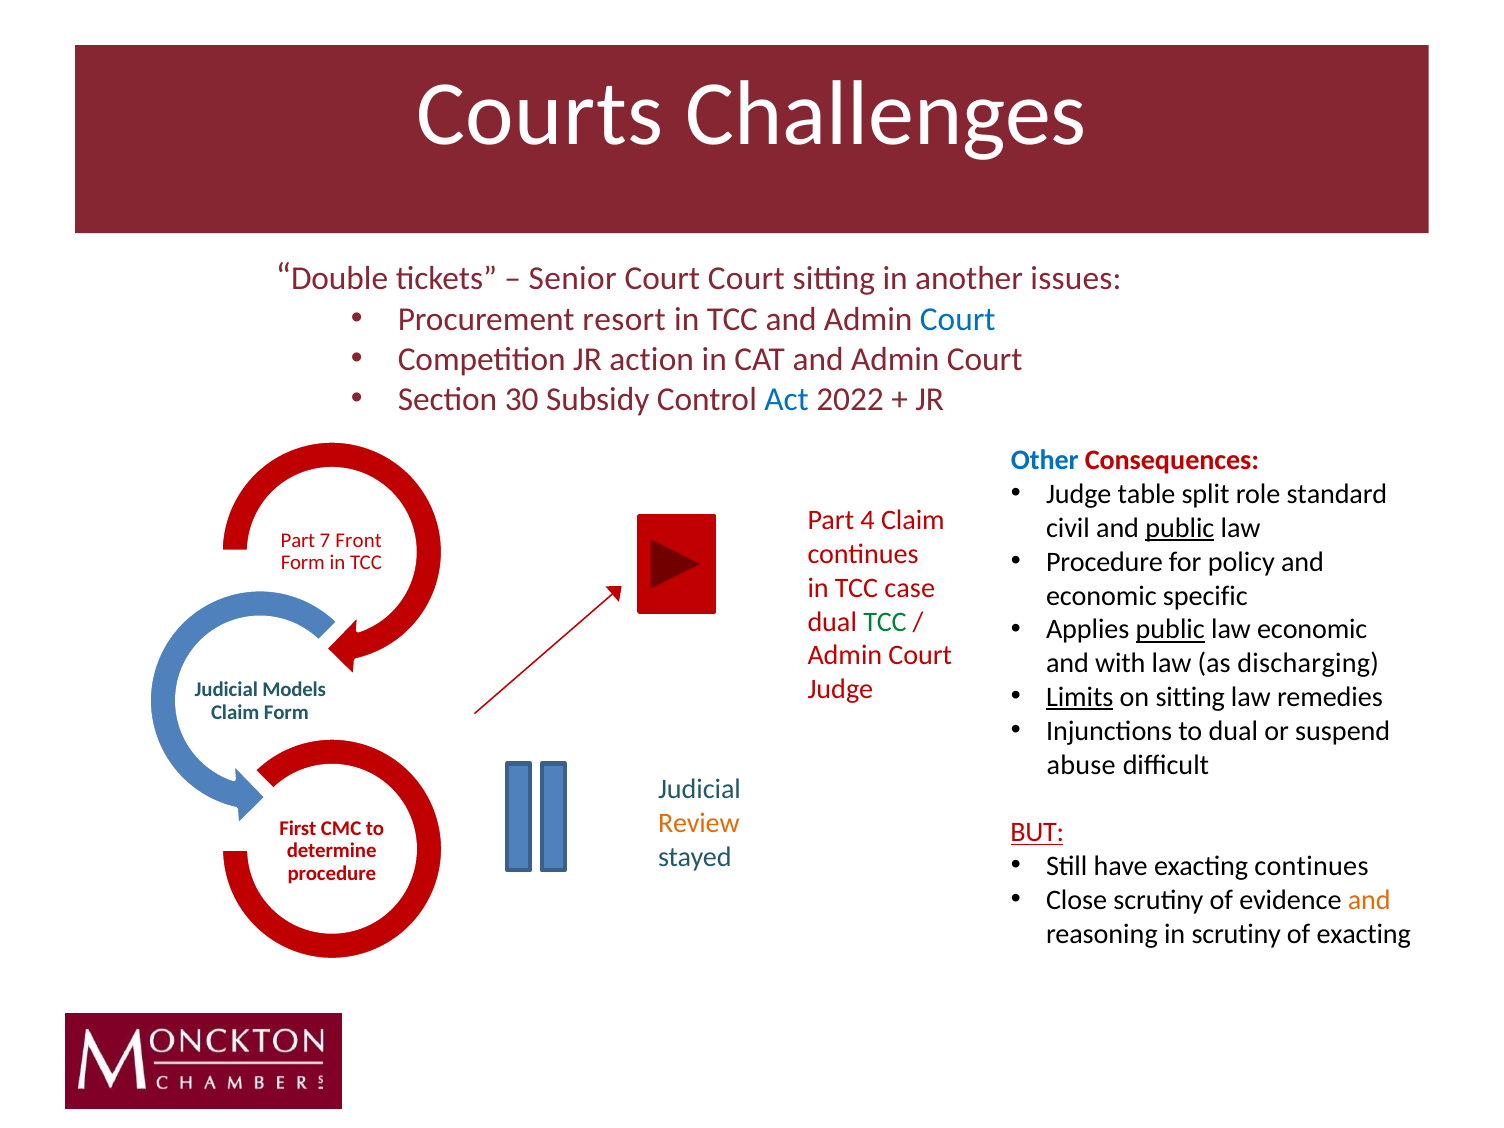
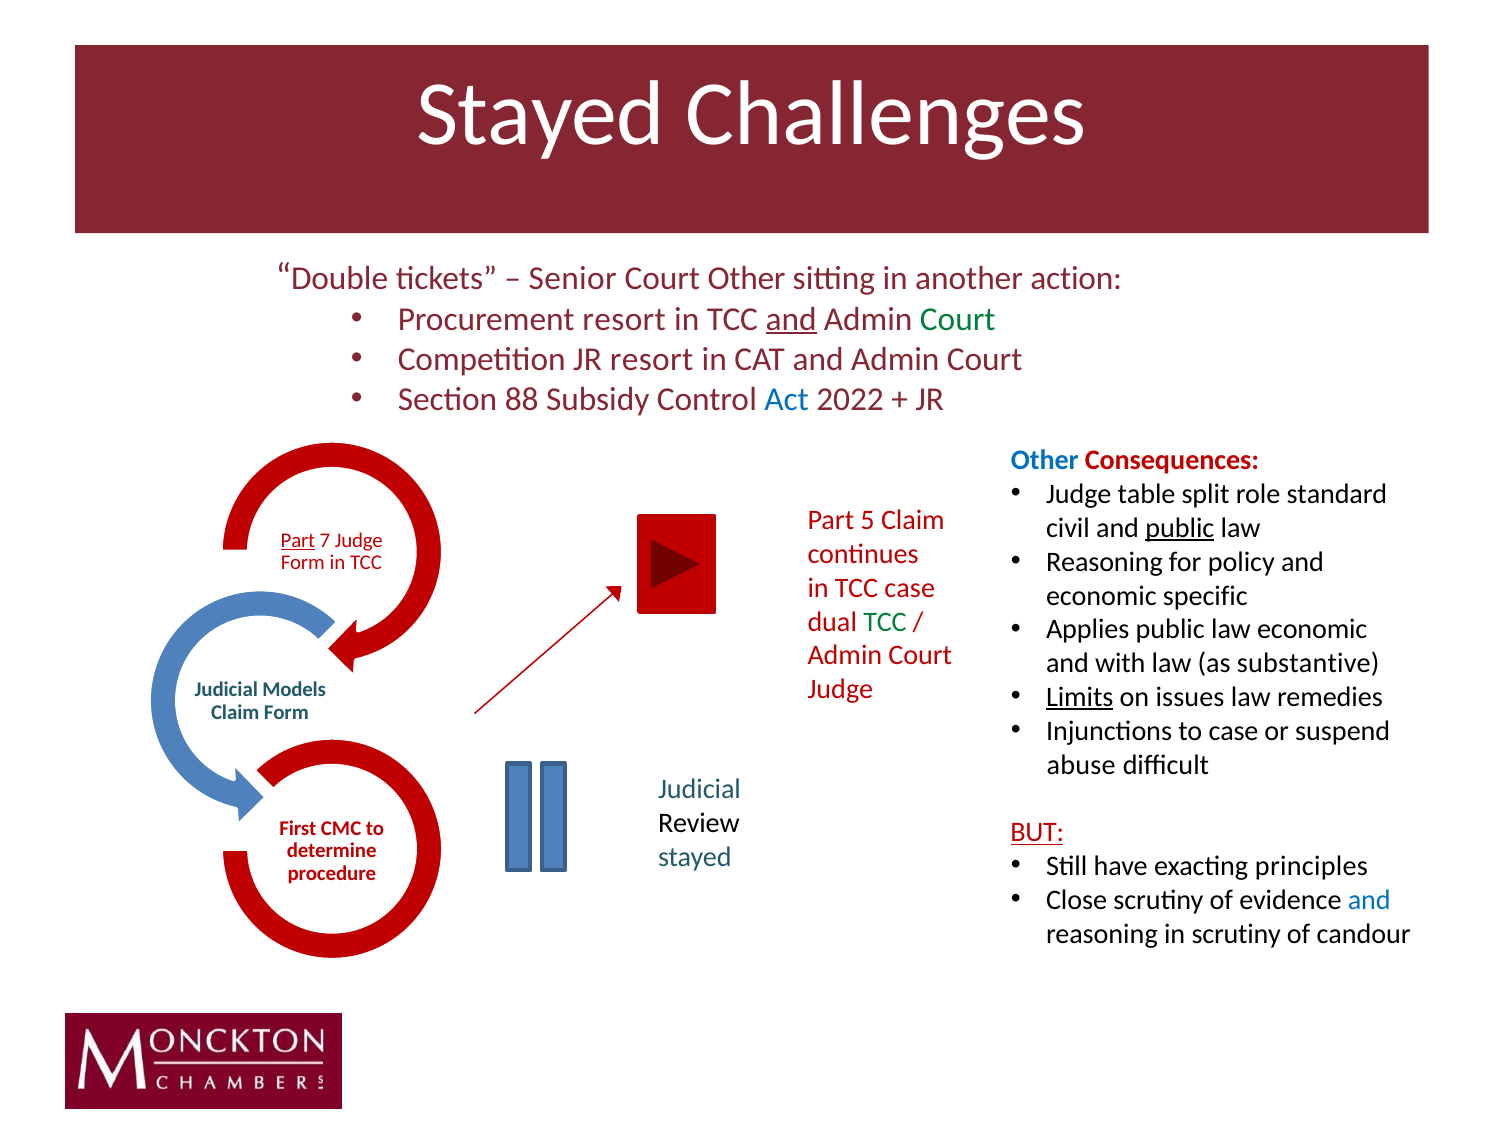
Courts at (540, 114): Courts -> Stayed
Court Court: Court -> Other
issues: issues -> action
and at (791, 319) underline: none -> present
Court at (958, 319) colour: blue -> green
JR action: action -> resort
30: 30 -> 88
4: 4 -> 5
Part at (298, 540) underline: none -> present
7 Front: Front -> Judge
Procedure at (1104, 562): Procedure -> Reasoning
public at (1170, 630) underline: present -> none
discharging: discharging -> substantive
on sitting: sitting -> issues
to dual: dual -> case
Review colour: orange -> black
exacting continues: continues -> principles
and at (1369, 900) colour: orange -> blue
of exacting: exacting -> candour
